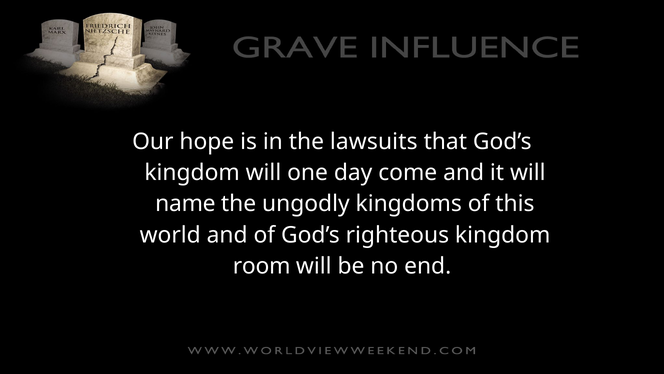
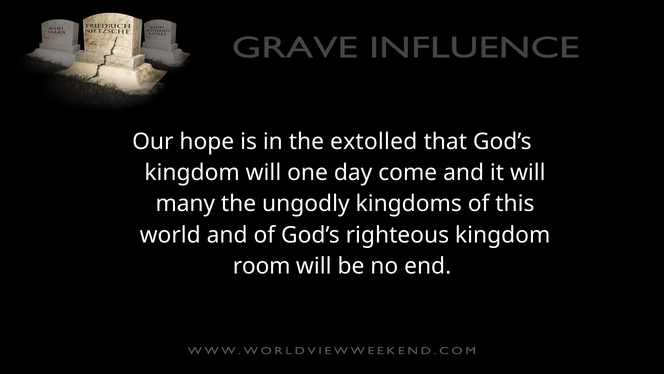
lawsuits: lawsuits -> extolled
name: name -> many
